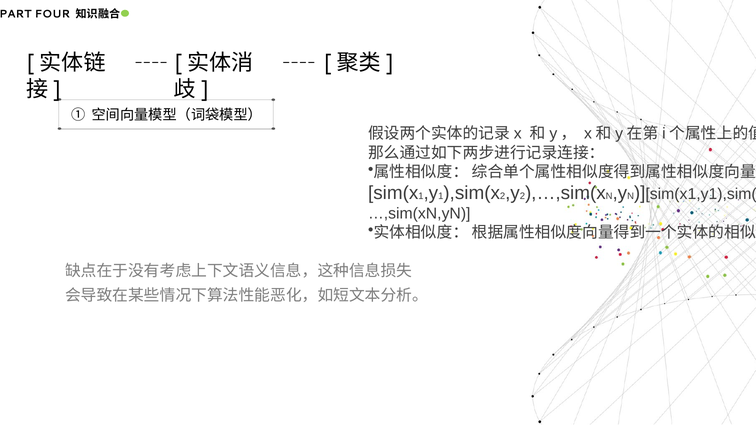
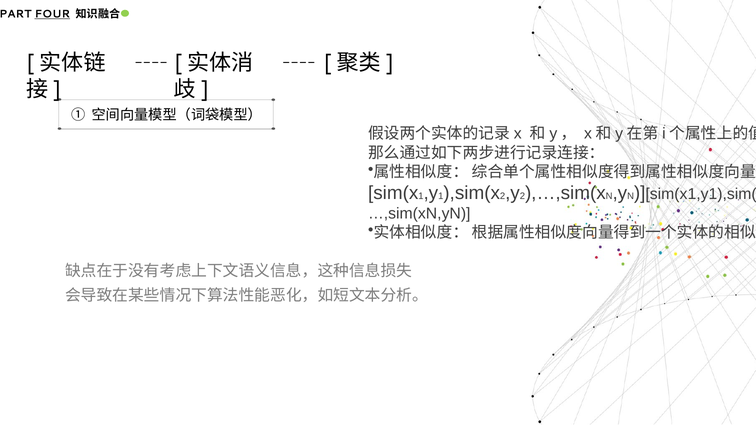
FOUR underline: none -> present
